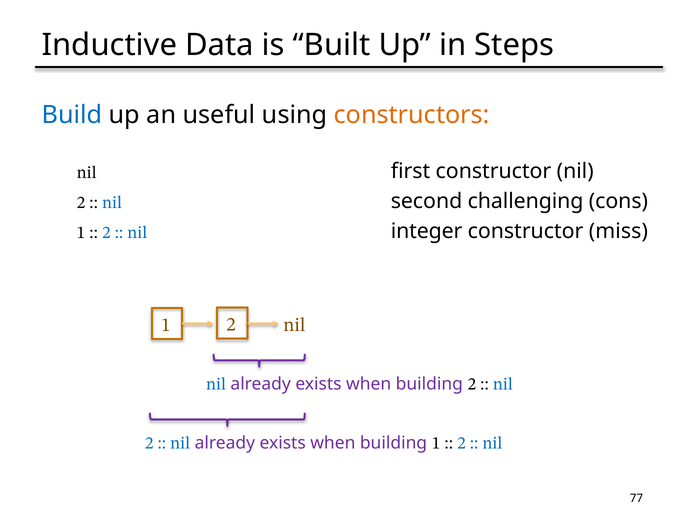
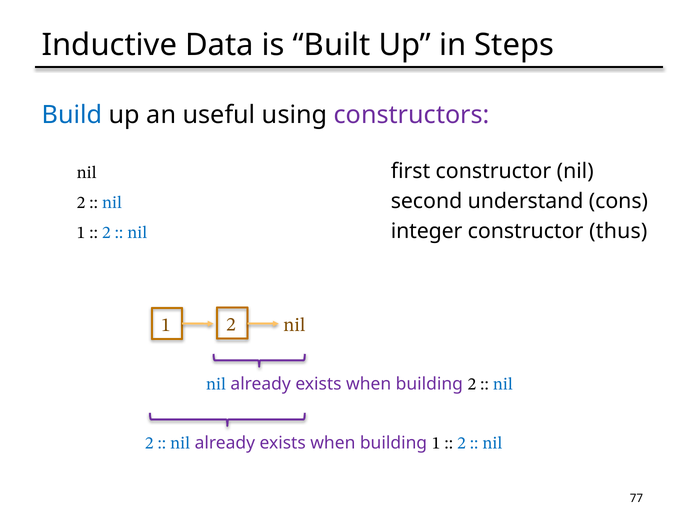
constructors colour: orange -> purple
challenging: challenging -> understand
miss: miss -> thus
